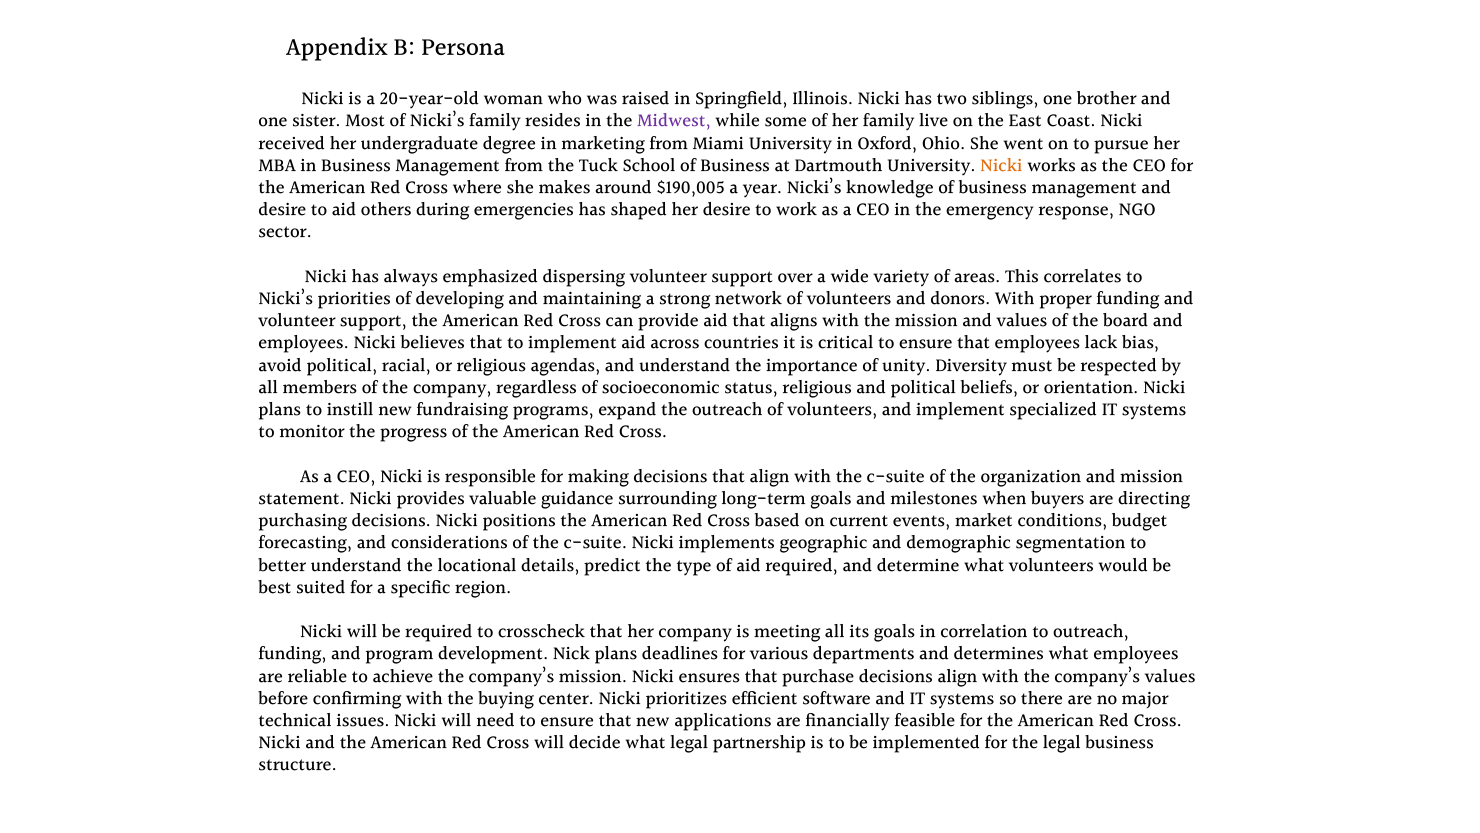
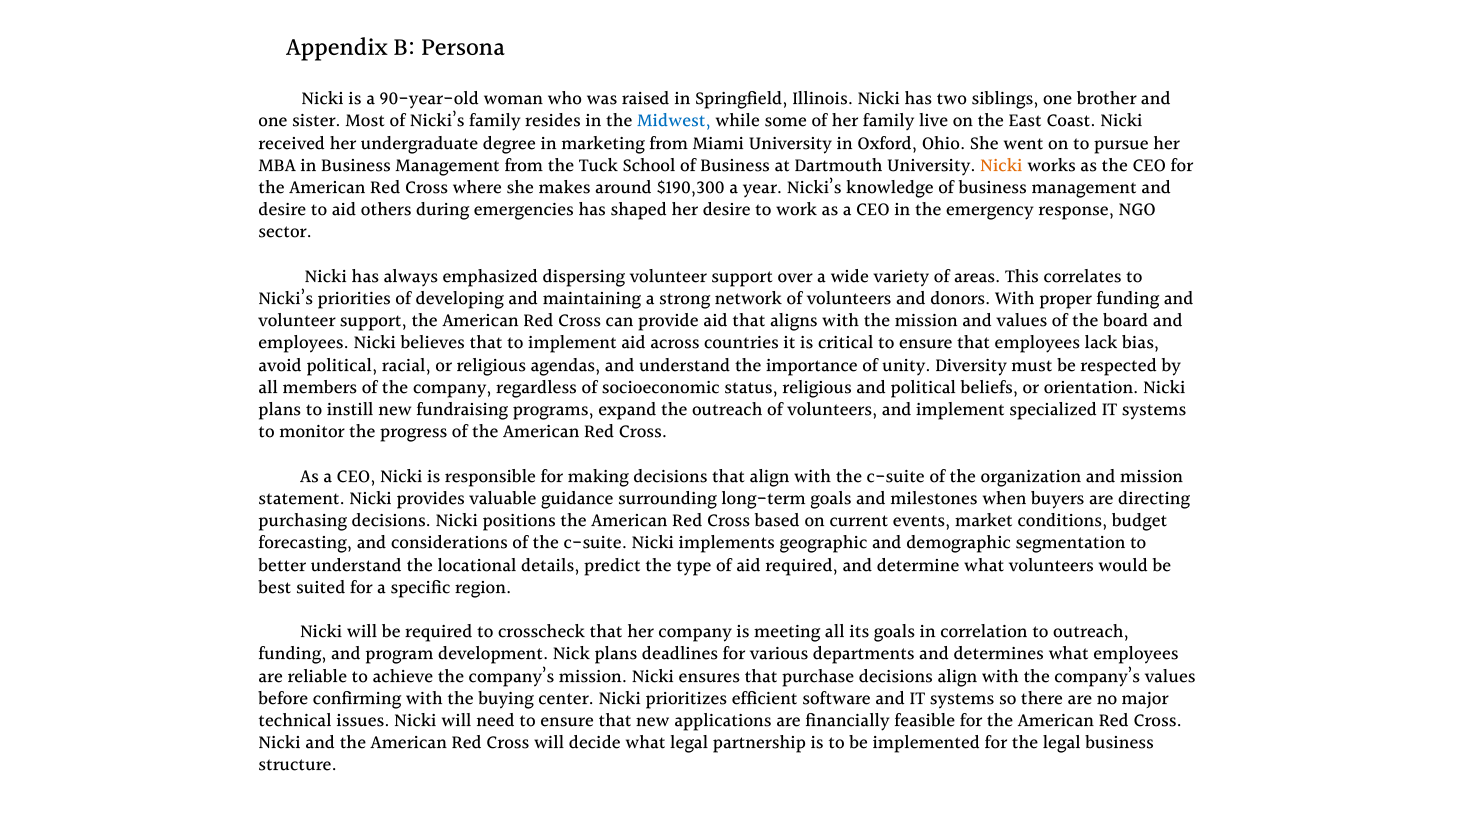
20-year-old: 20-year-old -> 90-year-old
Midwest colour: purple -> blue
$190,005: $190,005 -> $190,300
